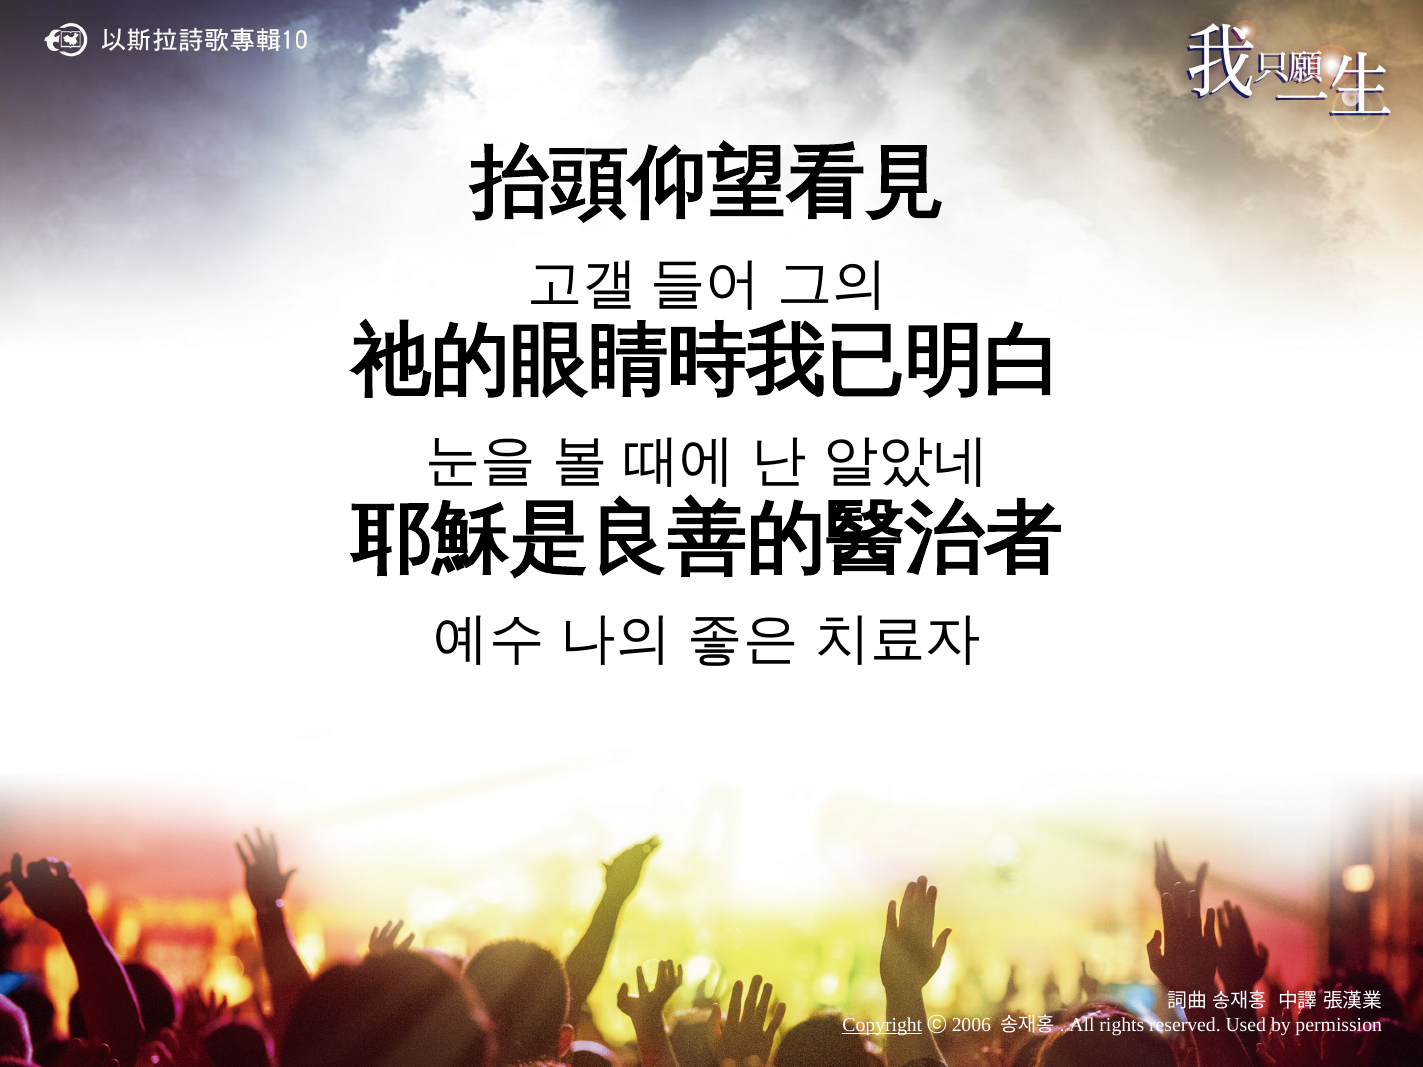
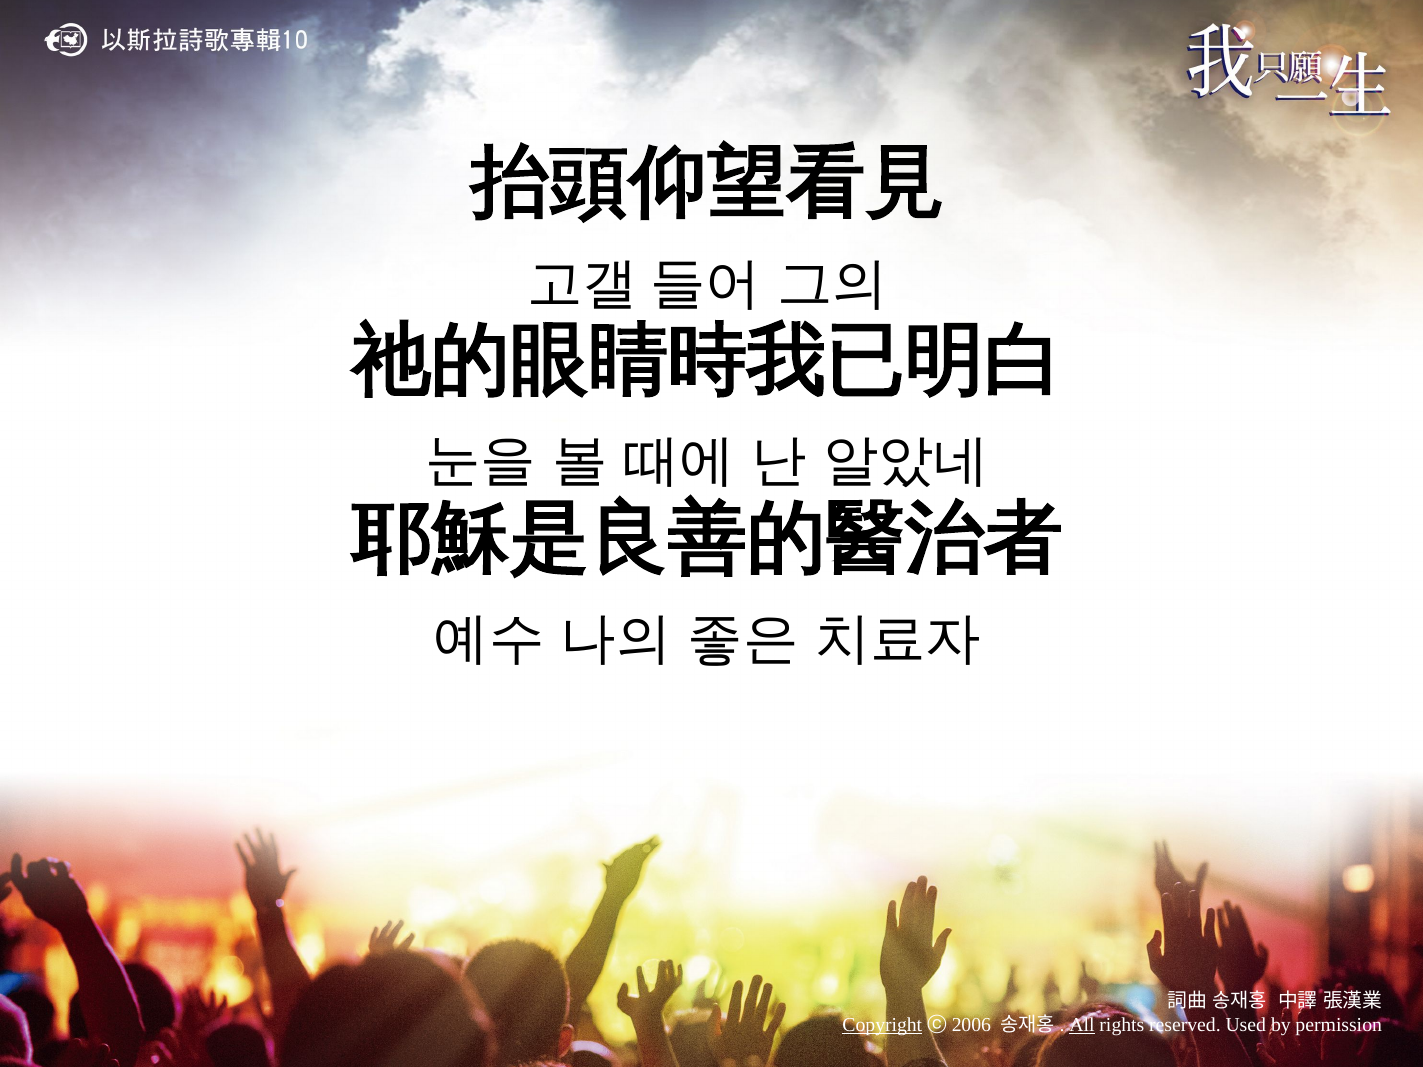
All underline: none -> present
